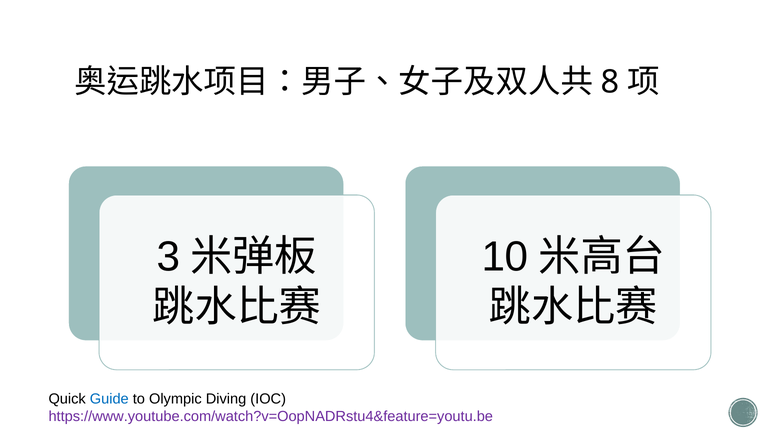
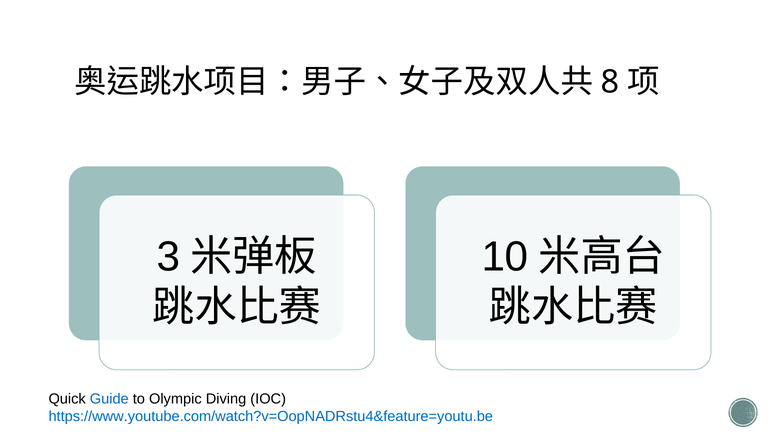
https://www.youtube.com/watch?v=OopNADRstu4&feature=youtu.be colour: purple -> blue
